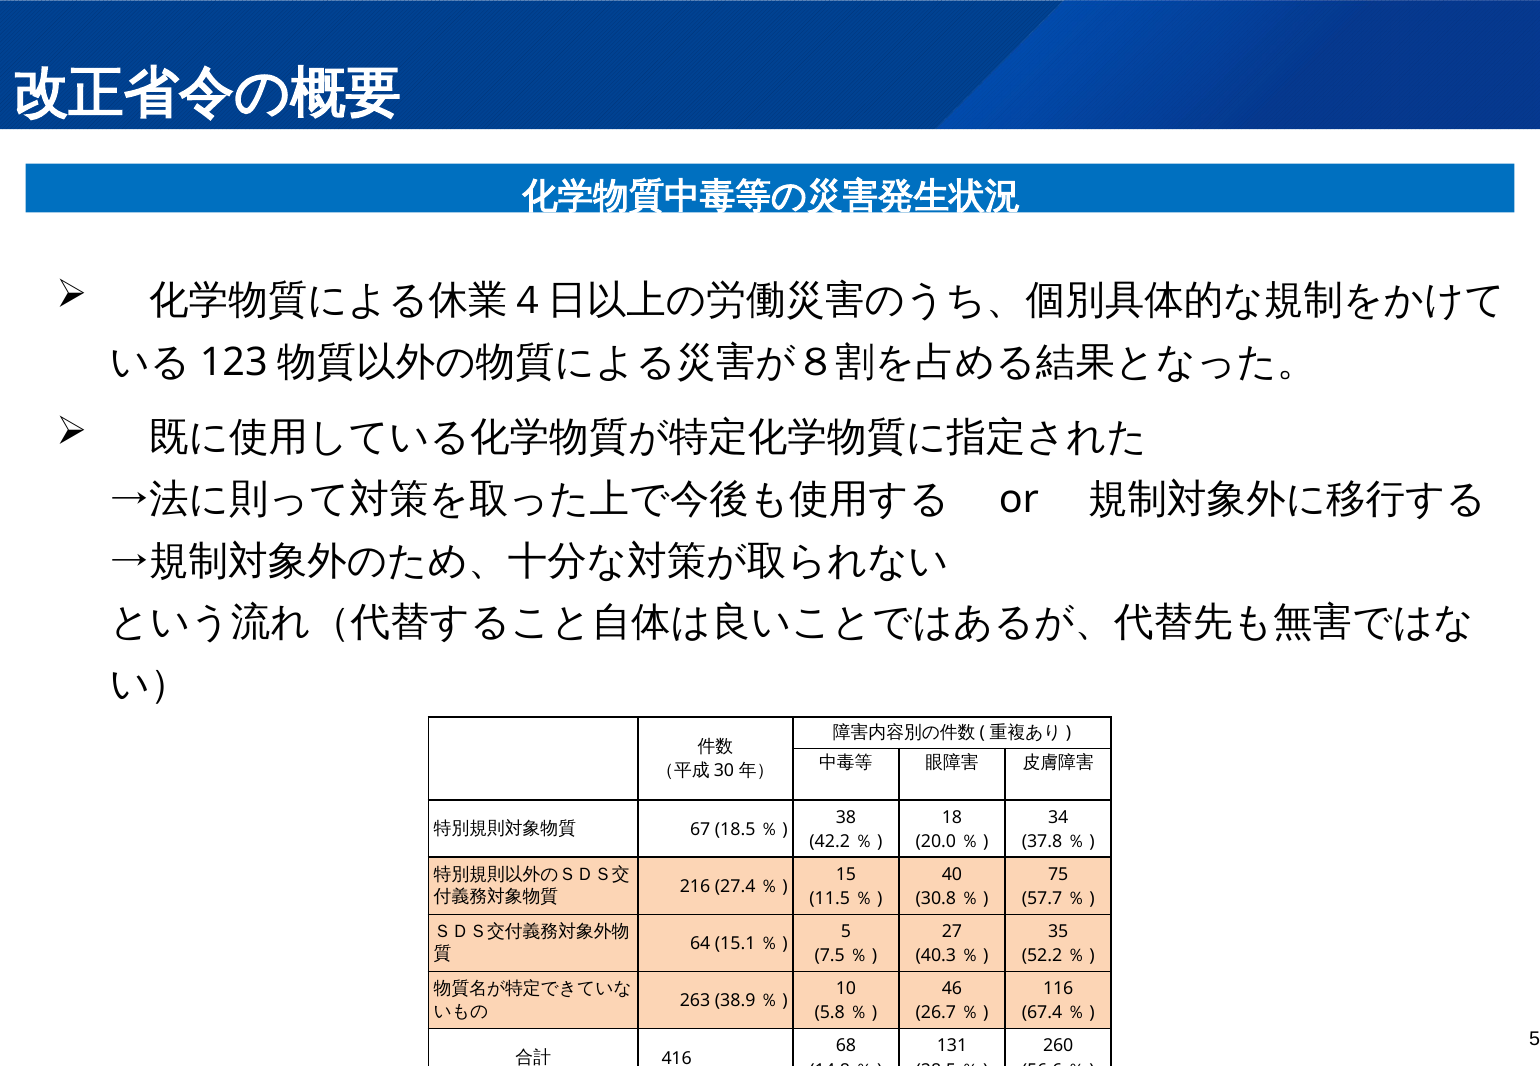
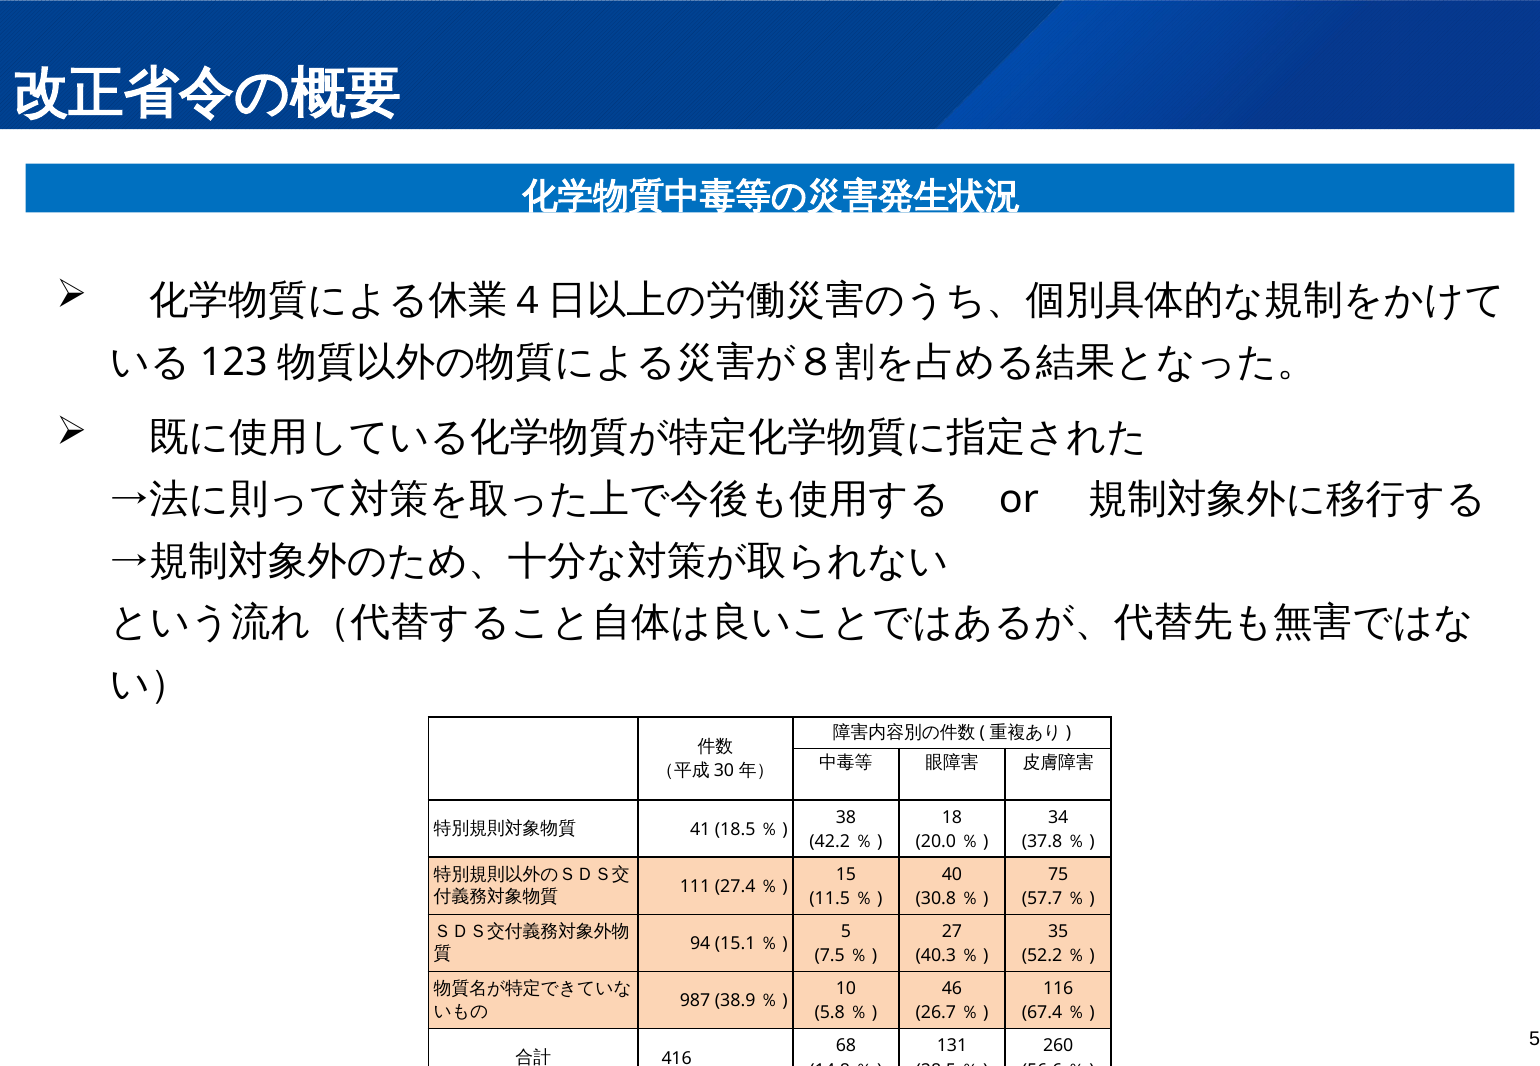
67: 67 -> 41
216: 216 -> 111
64: 64 -> 94
263: 263 -> 987
